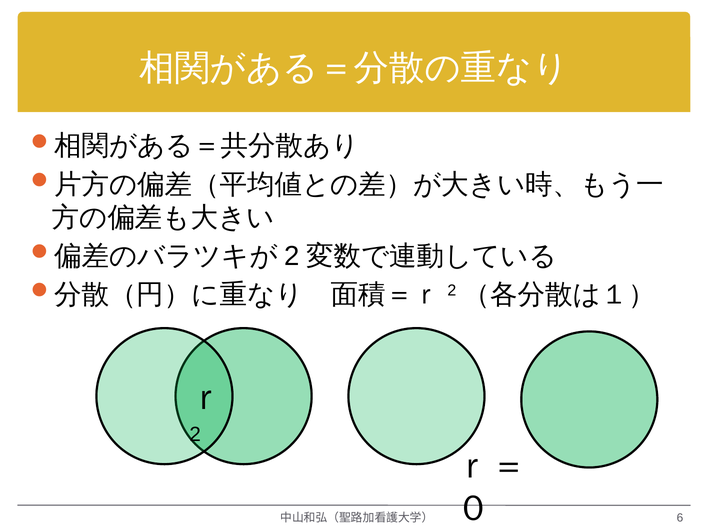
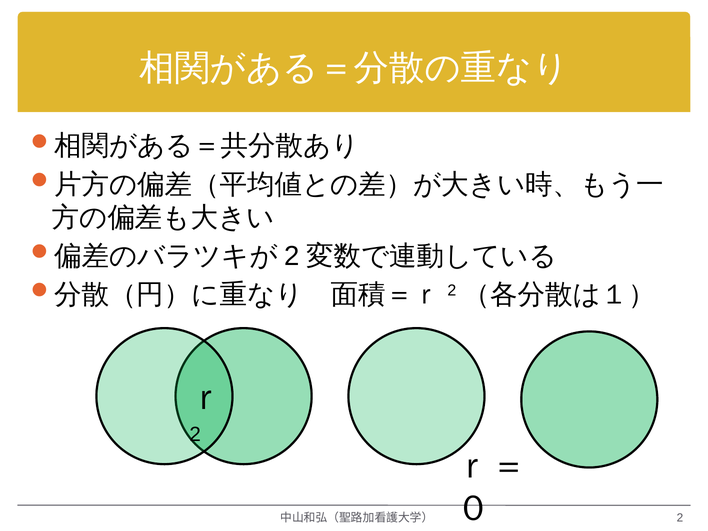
6 at (680, 518): 6 -> 2
